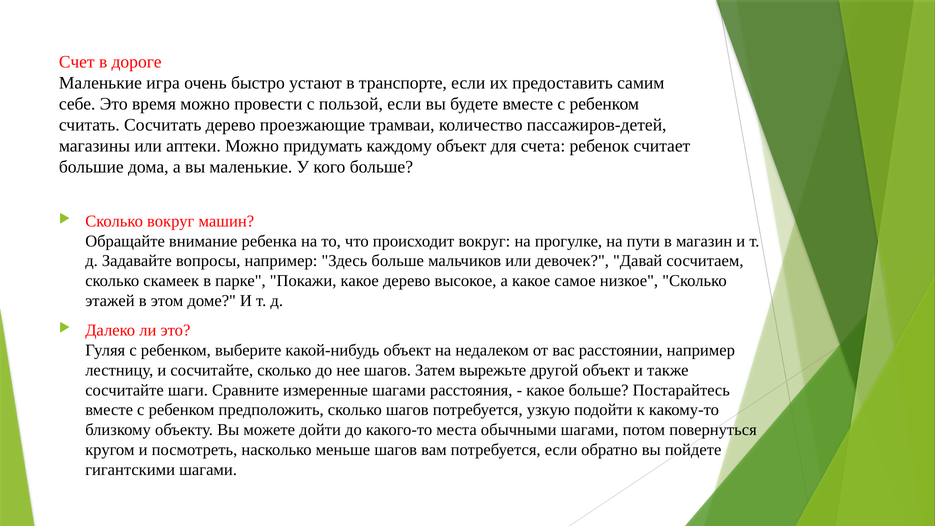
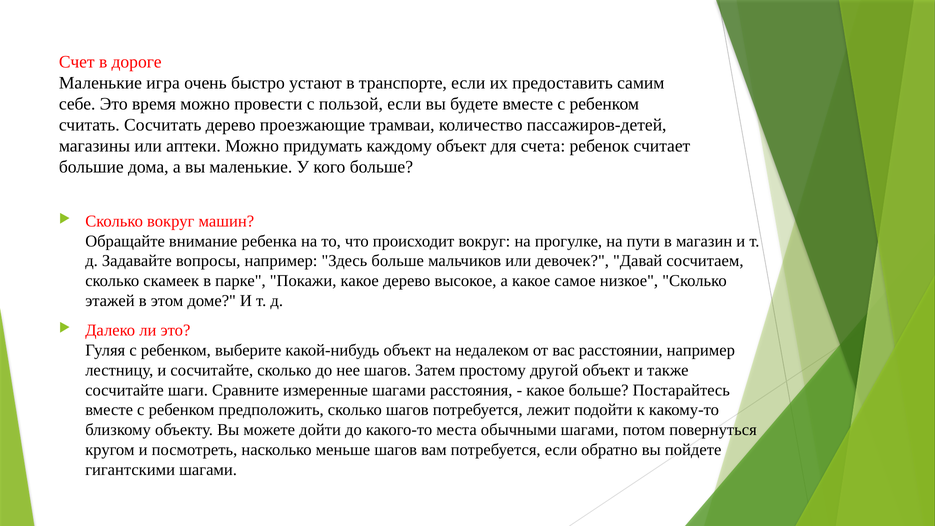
вырежьте: вырежьте -> простому
узкую: узкую -> лежит
